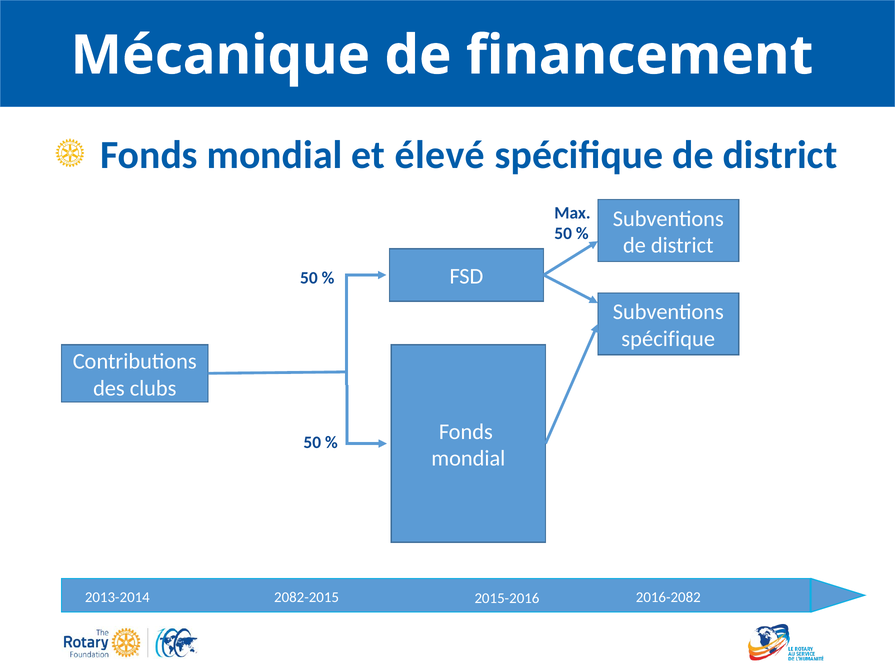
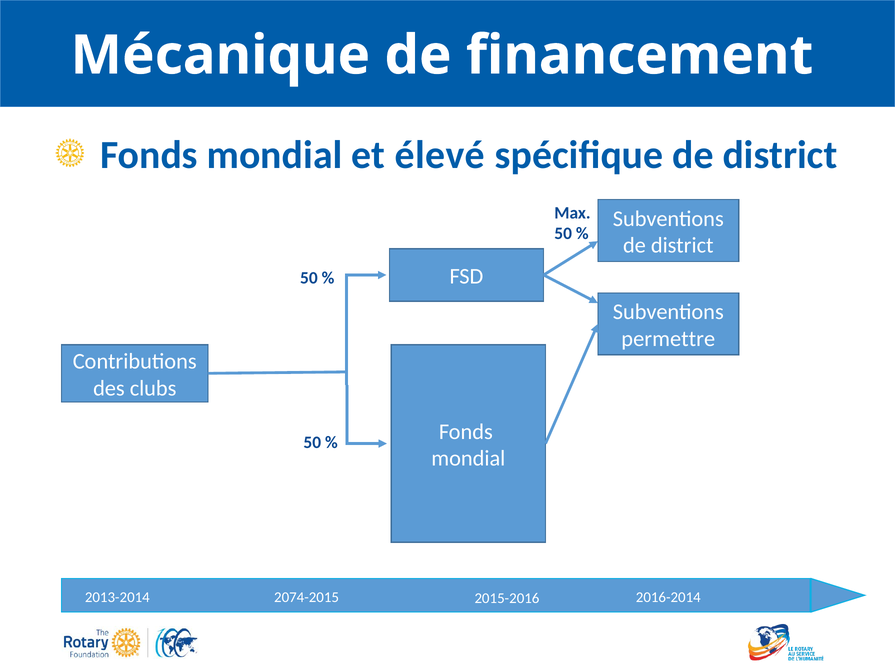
spécifique at (668, 339): spécifique -> permettre
2082-2015: 2082-2015 -> 2074-2015
2016-2082: 2016-2082 -> 2016-2014
